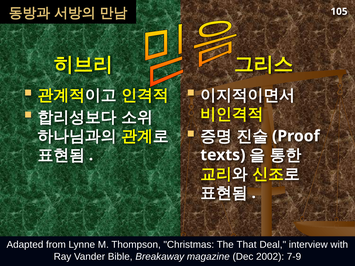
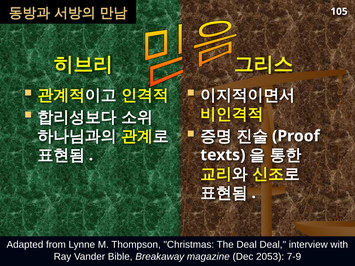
The That: That -> Deal
2002: 2002 -> 2053
